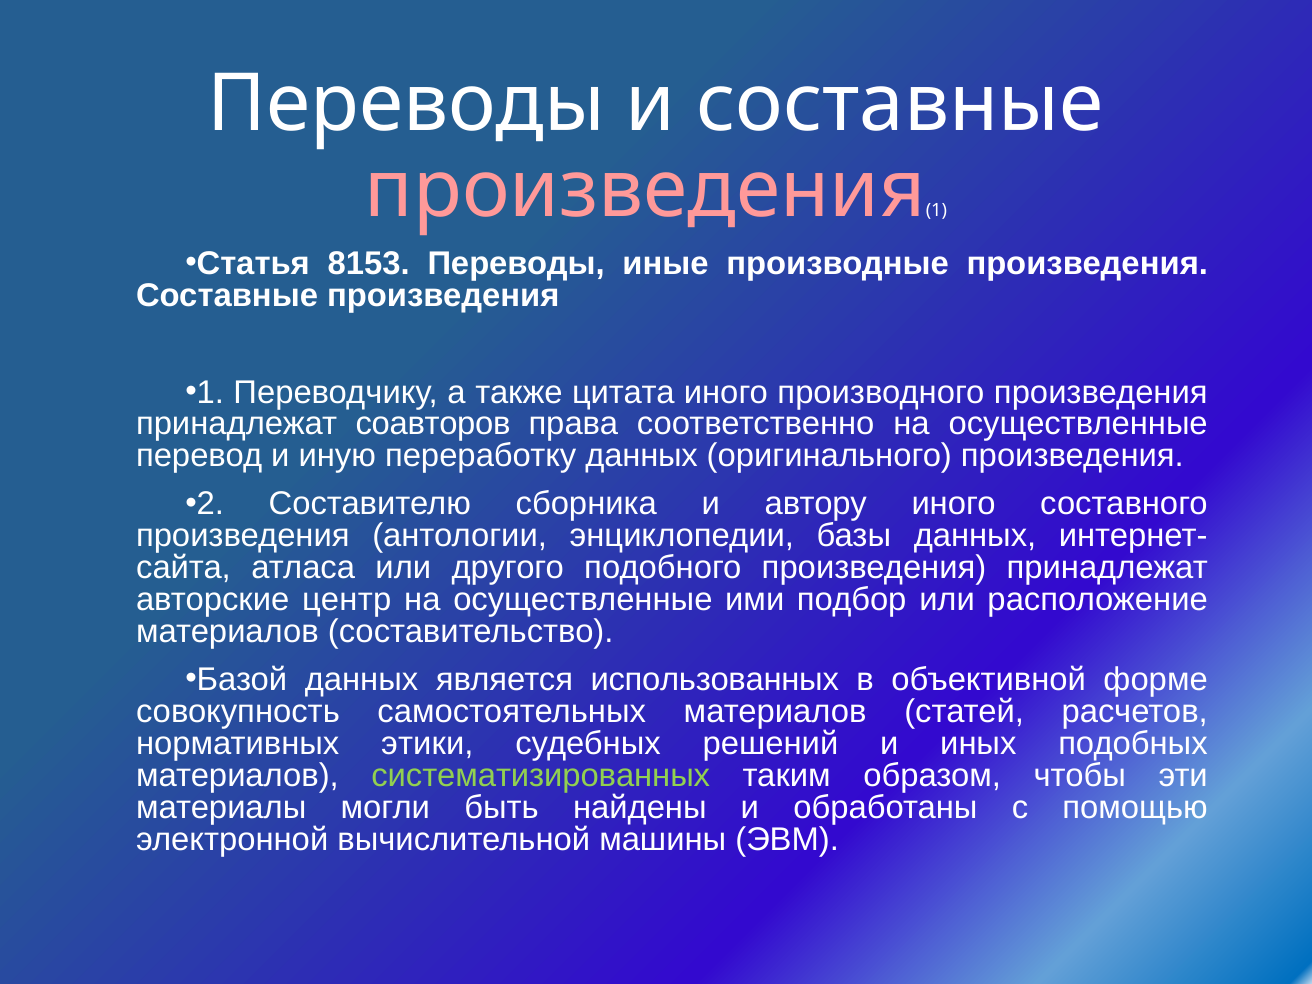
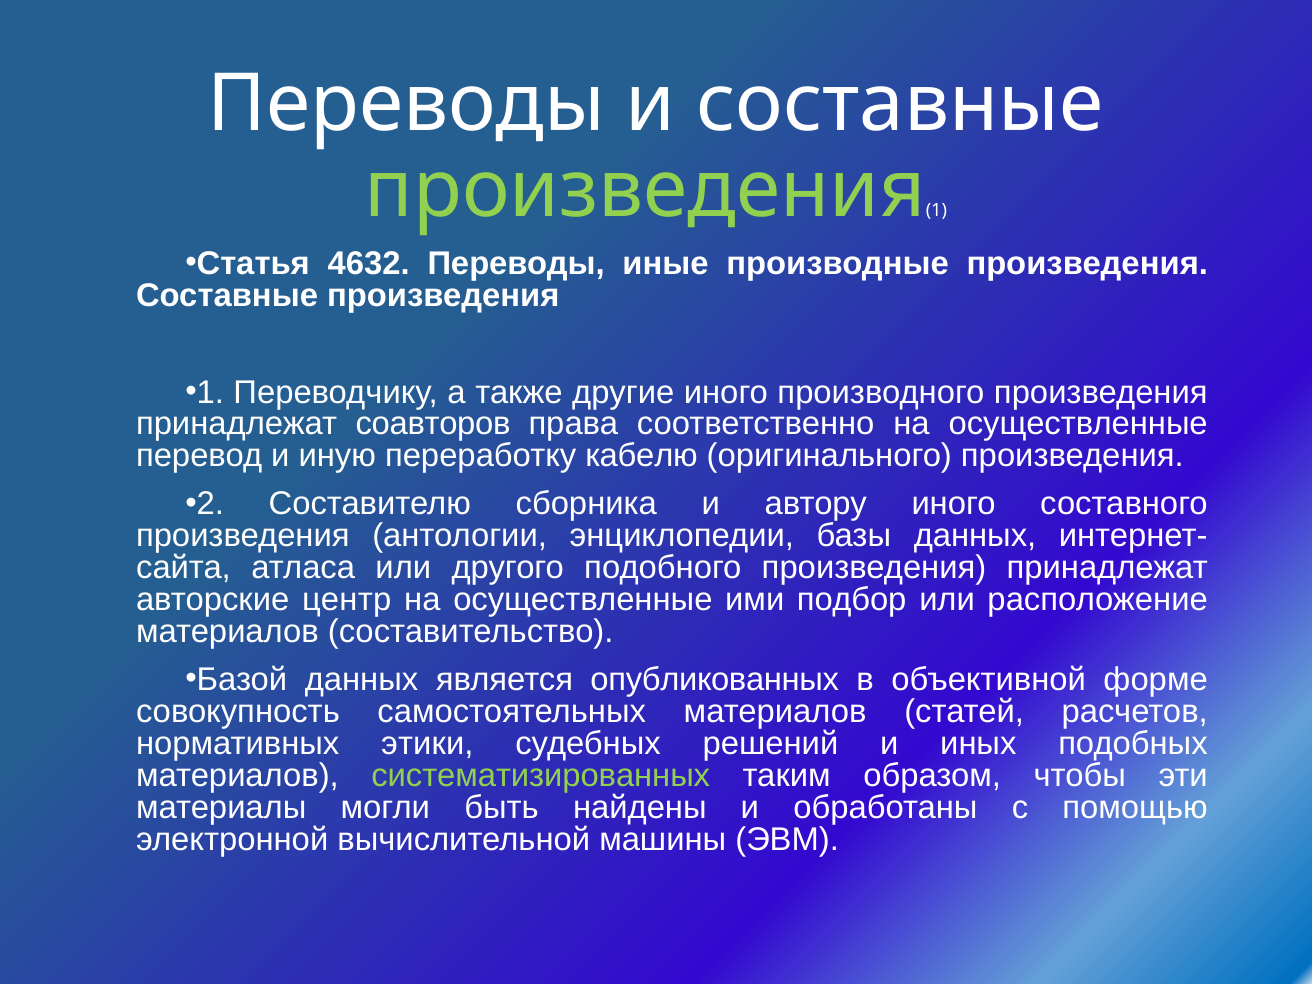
произведения at (645, 190) colour: pink -> light green
8153: 8153 -> 4632
цитата: цитата -> другие
переработку данных: данных -> кабелю
использованных: использованных -> опубликованных
